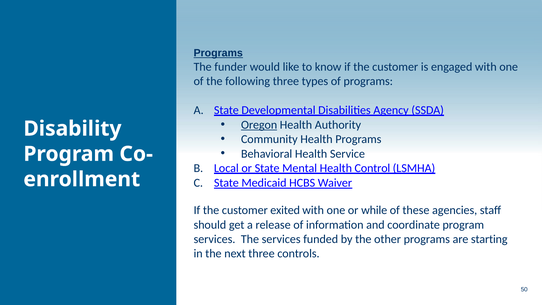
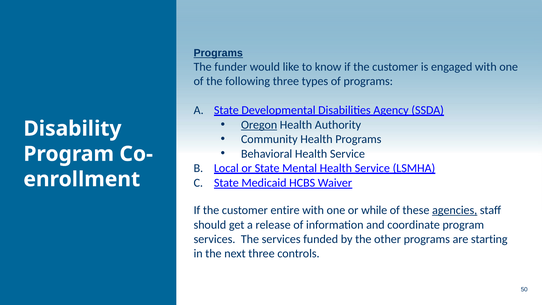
Mental Health Control: Control -> Service
exited: exited -> entire
agencies underline: none -> present
